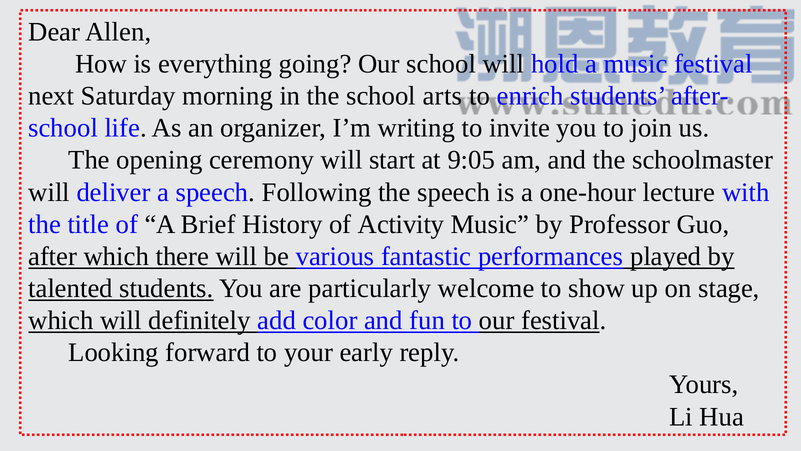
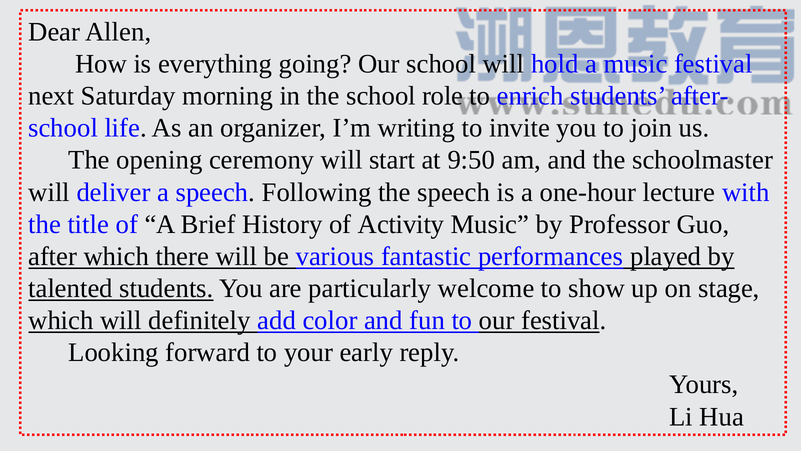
arts: arts -> role
9:05: 9:05 -> 9:50
